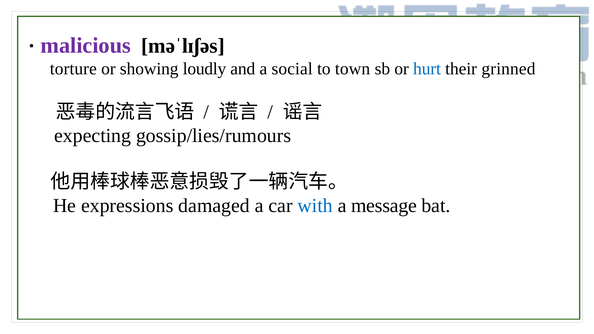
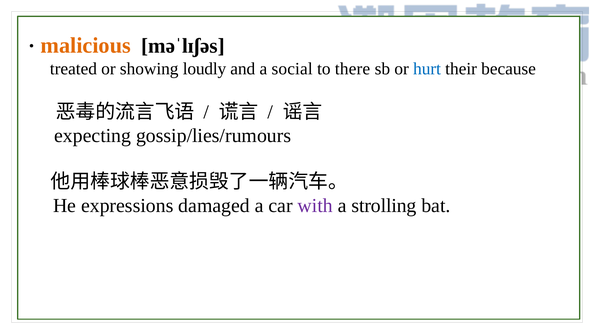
malicious colour: purple -> orange
torture: torture -> treated
town: town -> there
grinned: grinned -> because
with colour: blue -> purple
message: message -> strolling
